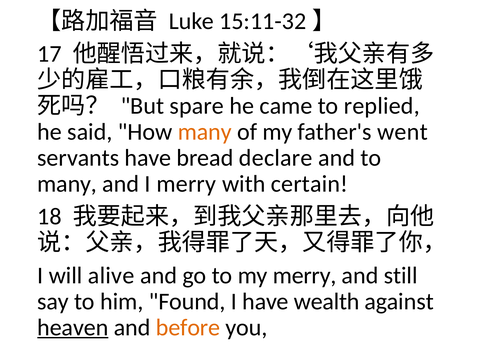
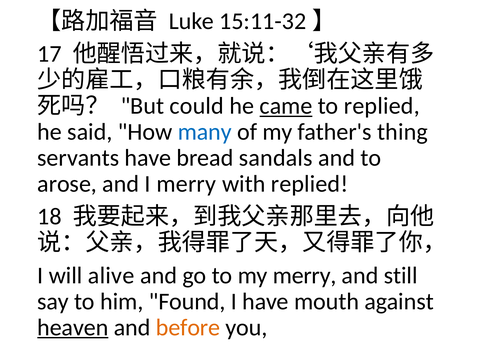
spare: spare -> could
came underline: none -> present
many at (205, 132) colour: orange -> blue
went: went -> thing
declare: declare -> sandals
many at (67, 184): many -> arose
with certain: certain -> replied
wealth: wealth -> mouth
